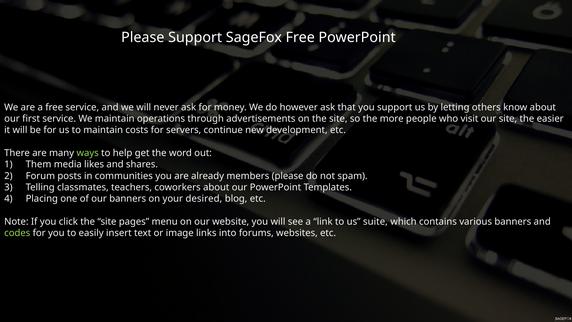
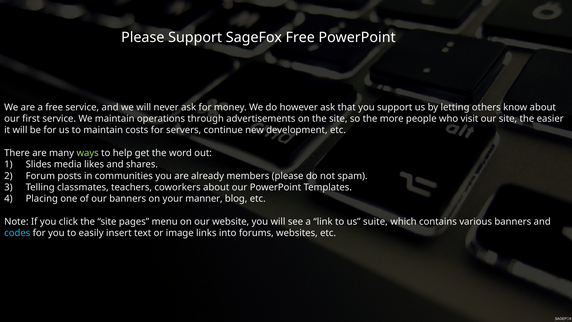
Them: Them -> Slides
desired: desired -> manner
codes colour: light green -> light blue
